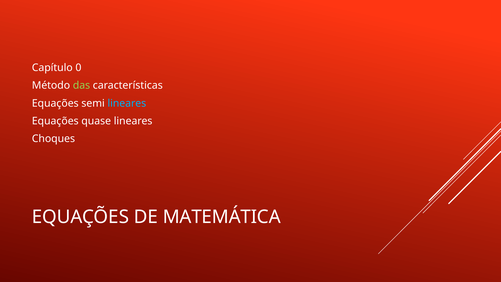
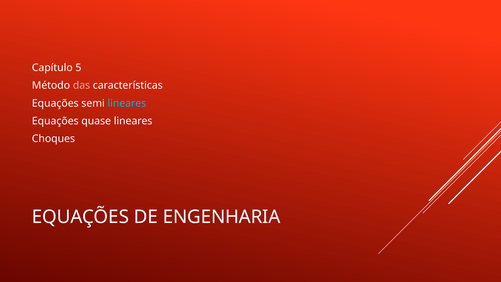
0: 0 -> 5
das colour: light green -> pink
MATEMÁTICA: MATEMÁTICA -> ENGENHARIA
